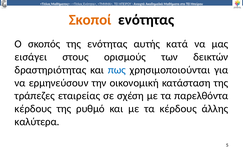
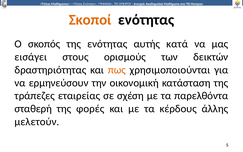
πως colour: blue -> orange
κέρδους at (33, 109): κέρδους -> σταθερή
ρυθμό: ρυθμό -> φορές
καλύτερα: καλύτερα -> μελετούν
